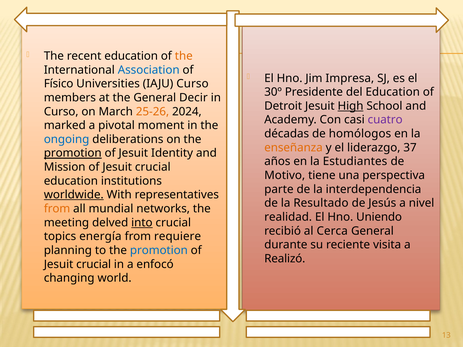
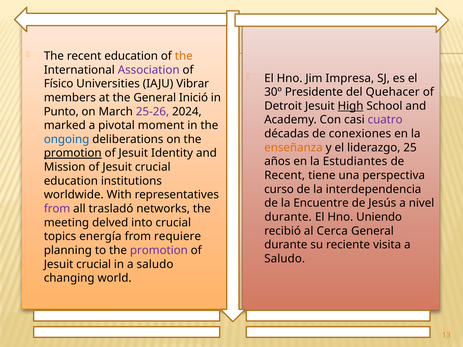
Association colour: blue -> purple
IAJU Curso: Curso -> Vibrar
del Education: Education -> Quehacer
Decir: Decir -> Inició
Curso at (61, 112): Curso -> Punto
25-26 colour: orange -> purple
homólogos: homólogos -> conexiones
37: 37 -> 25
Motivo at (285, 175): Motivo -> Recent
parte: parte -> curso
worldwide underline: present -> none
Resultado: Resultado -> Encuentre
from at (57, 209) colour: orange -> purple
mundial: mundial -> trasladó
realidad at (288, 217): realidad -> durante
into underline: present -> none
promotion at (159, 251) colour: blue -> purple
Realizó at (285, 259): Realizó -> Saludo
in a enfocó: enfocó -> saludo
